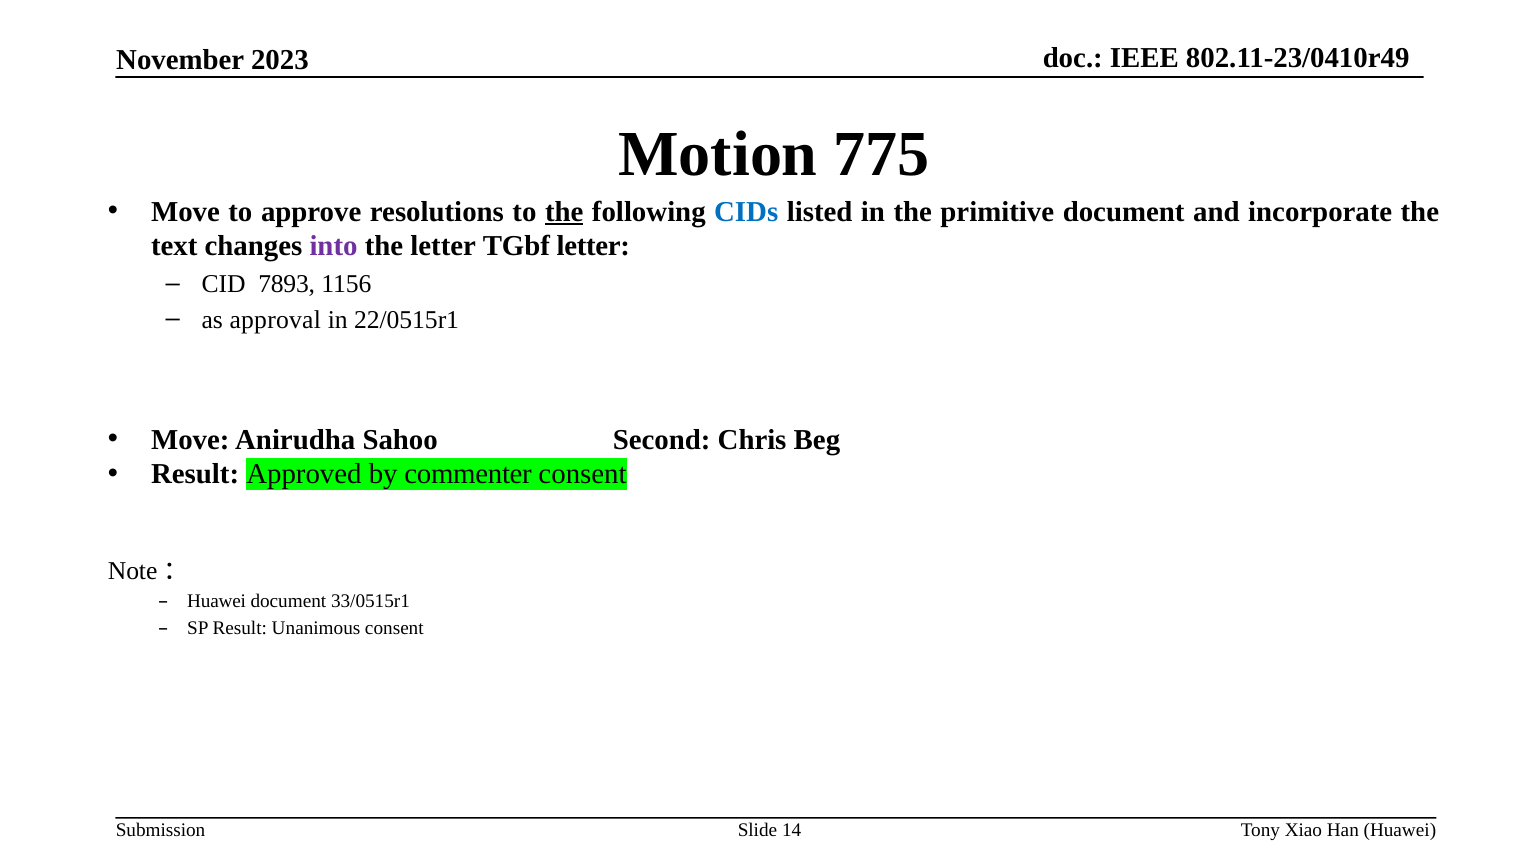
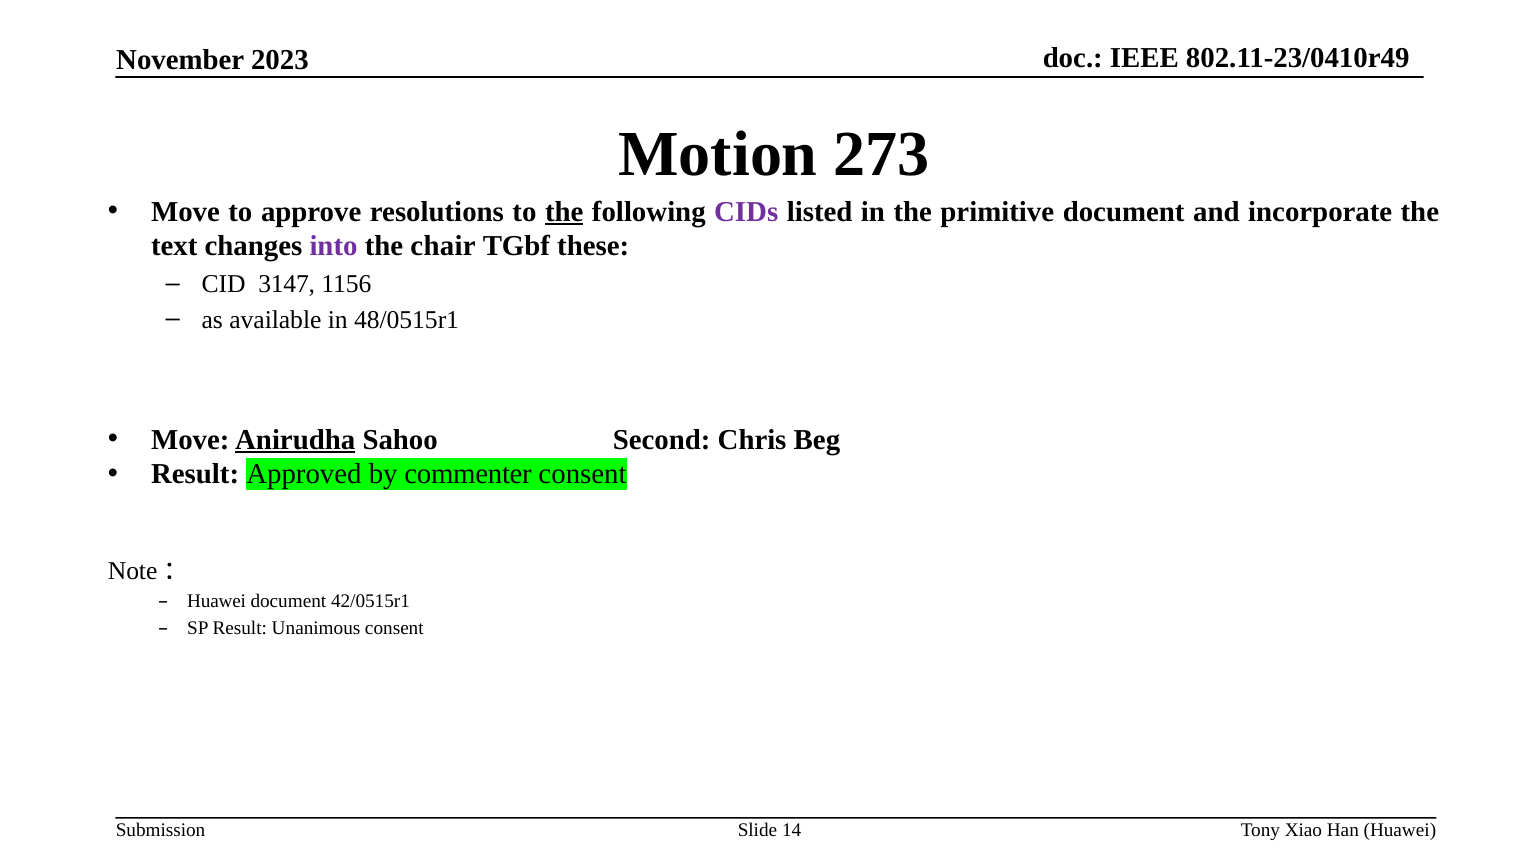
775: 775 -> 273
CIDs colour: blue -> purple
the letter: letter -> chair
TGbf letter: letter -> these
7893: 7893 -> 3147
approval: approval -> available
22/0515r1: 22/0515r1 -> 48/0515r1
Anirudha underline: none -> present
33/0515r1: 33/0515r1 -> 42/0515r1
